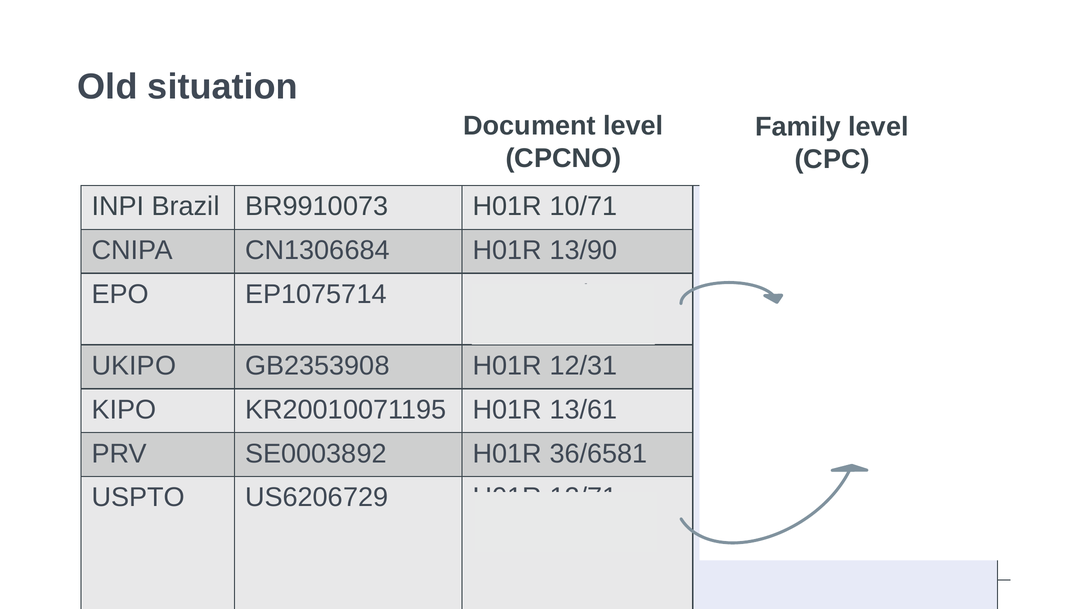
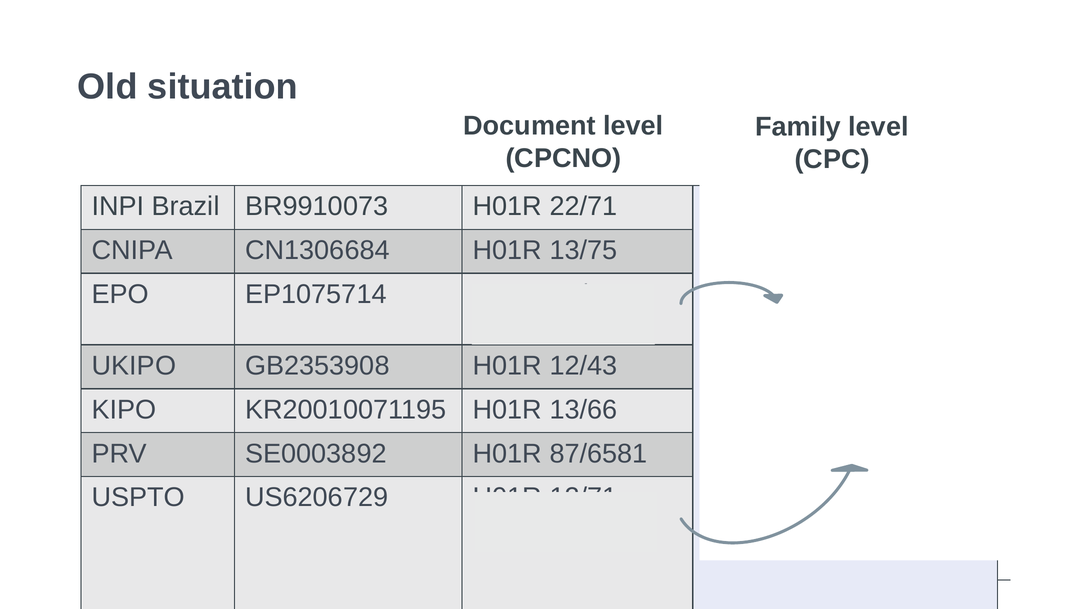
10/71: 10/71 -> 22/71
13/90: 13/90 -> 13/75
12/31: 12/31 -> 12/43
13/61: 13/61 -> 13/66
36/6581: 36/6581 -> 87/6581
